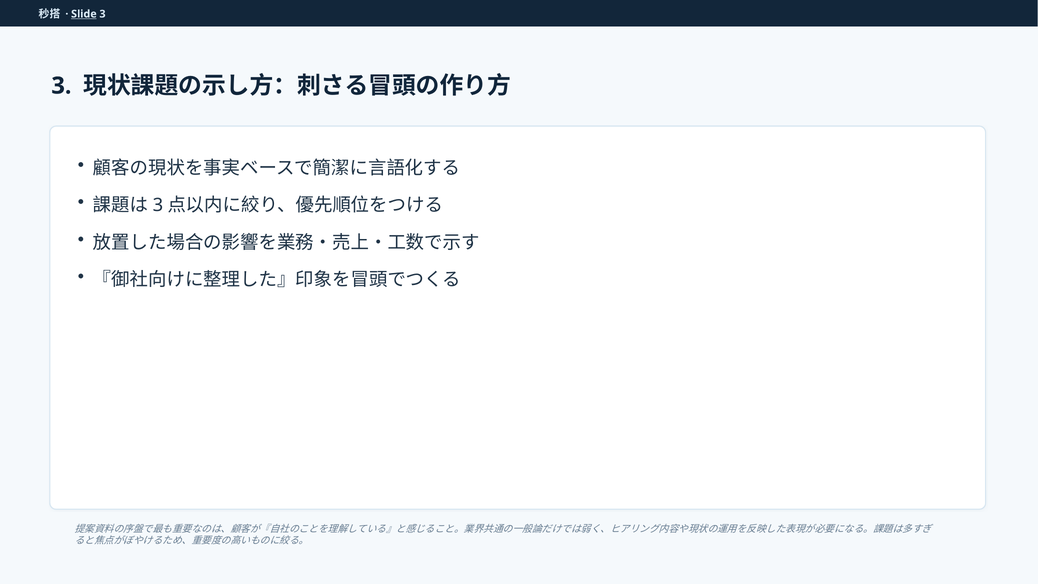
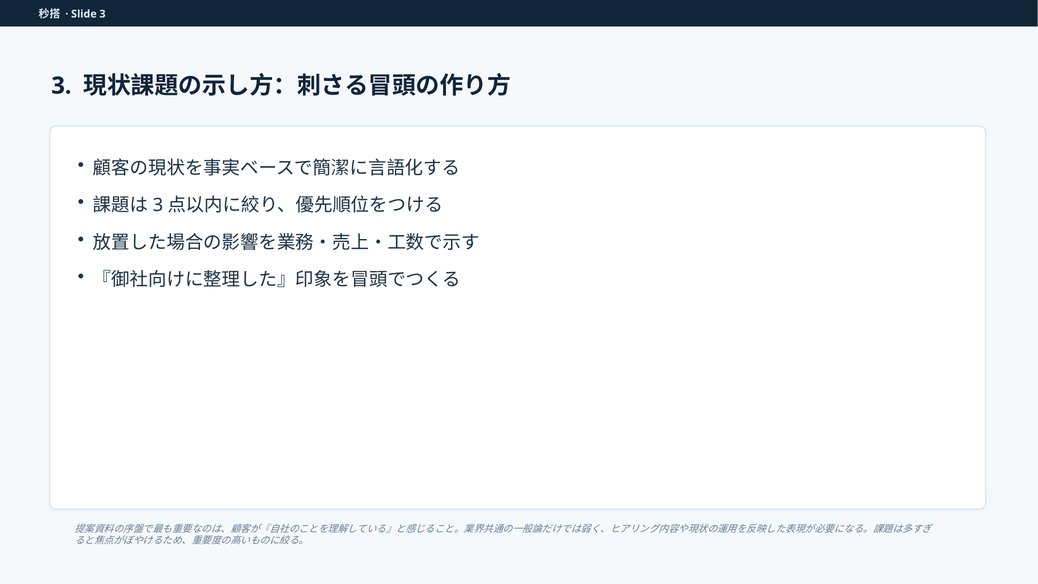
Slide underline: present -> none
